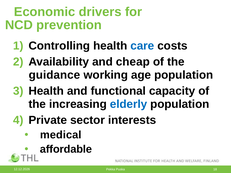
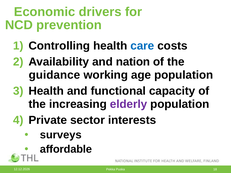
cheap: cheap -> nation
elderly colour: blue -> purple
medical: medical -> surveys
